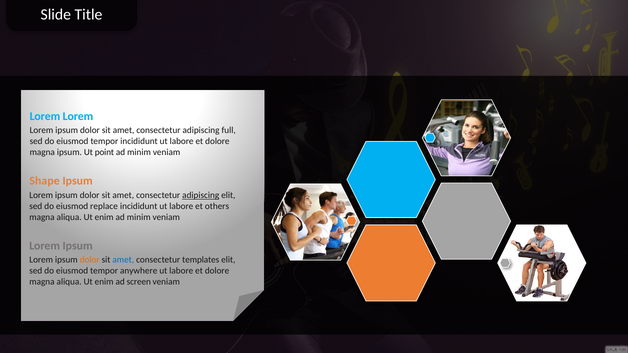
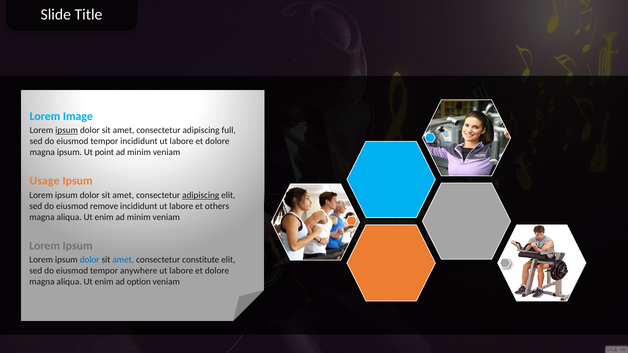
Lorem at (78, 116): Lorem -> Image
ipsum at (67, 130) underline: none -> present
Shape: Shape -> Usage
replace: replace -> remove
dolor at (90, 260) colour: orange -> blue
templates: templates -> constitute
screen: screen -> option
